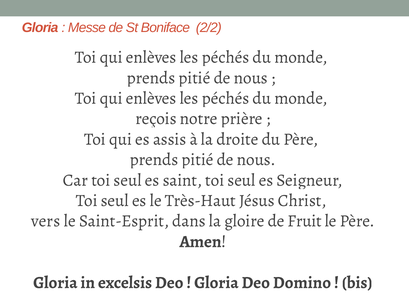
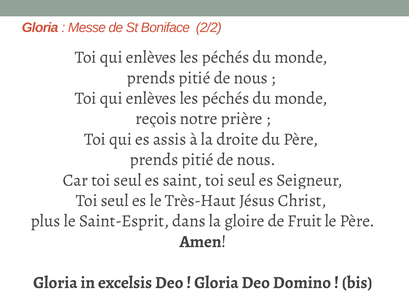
vers: vers -> plus
